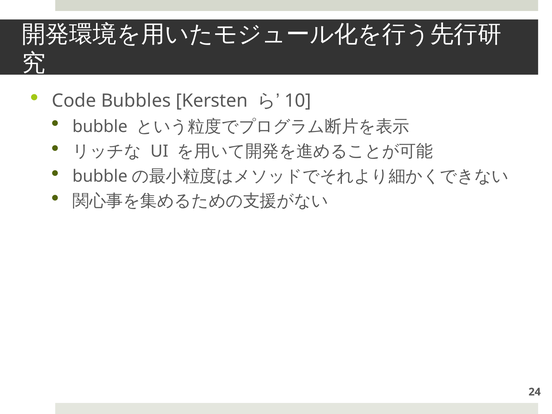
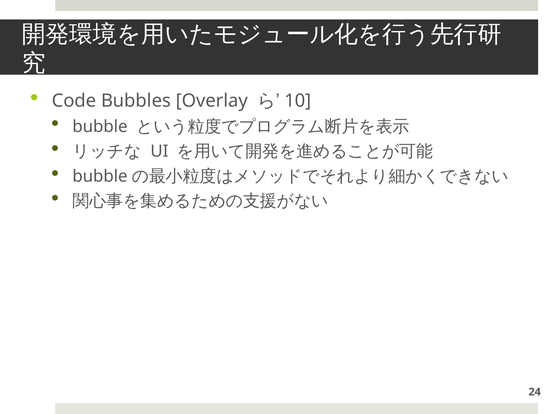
Kersten: Kersten -> Overlay
